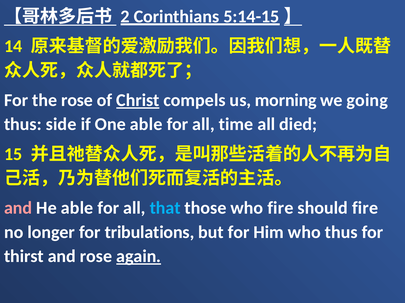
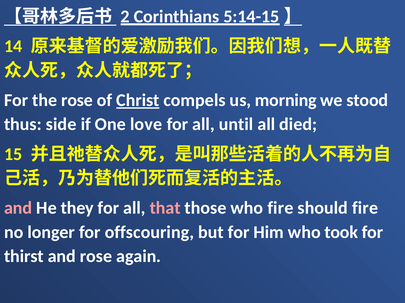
going: going -> stood
One able: able -> love
time: time -> until
He able: able -> they
that colour: light blue -> pink
tribulations: tribulations -> offscouring
who thus: thus -> took
again underline: present -> none
